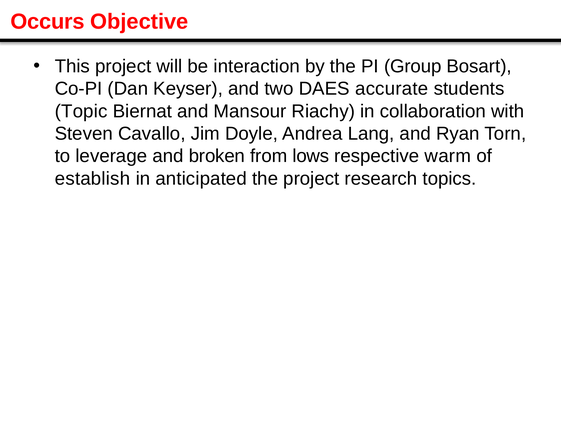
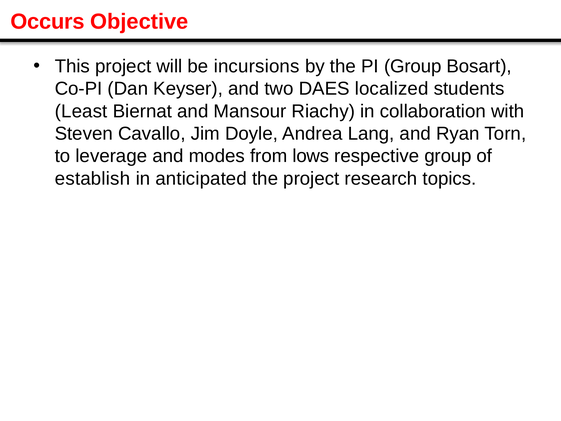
interaction: interaction -> incursions
accurate: accurate -> localized
Topic: Topic -> Least
broken: broken -> modes
respective warm: warm -> group
